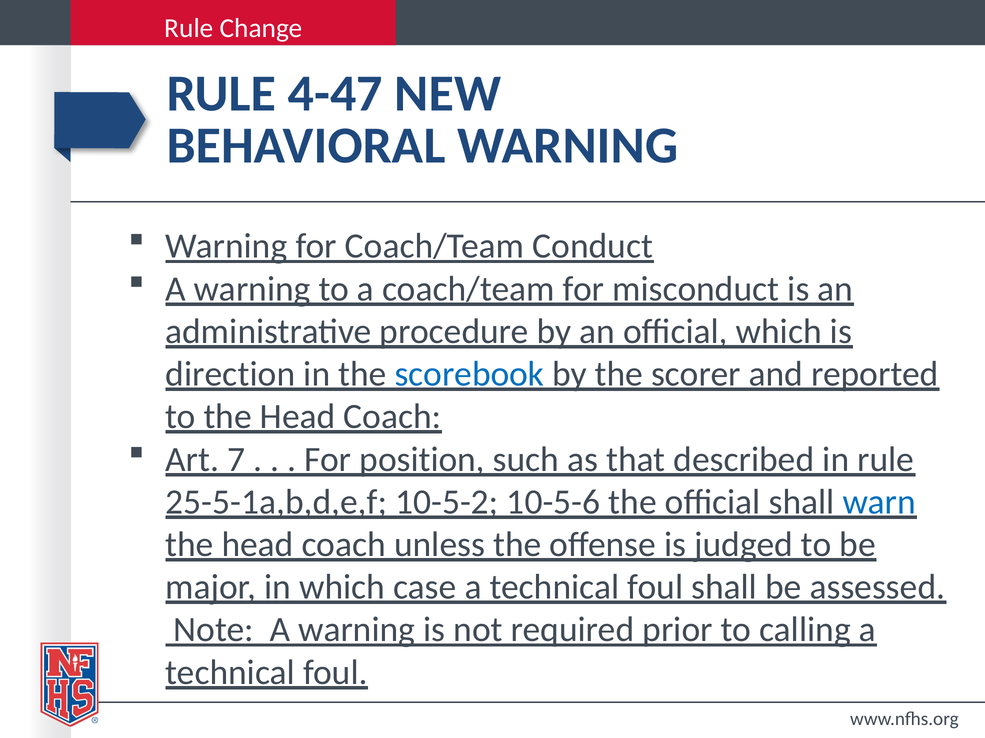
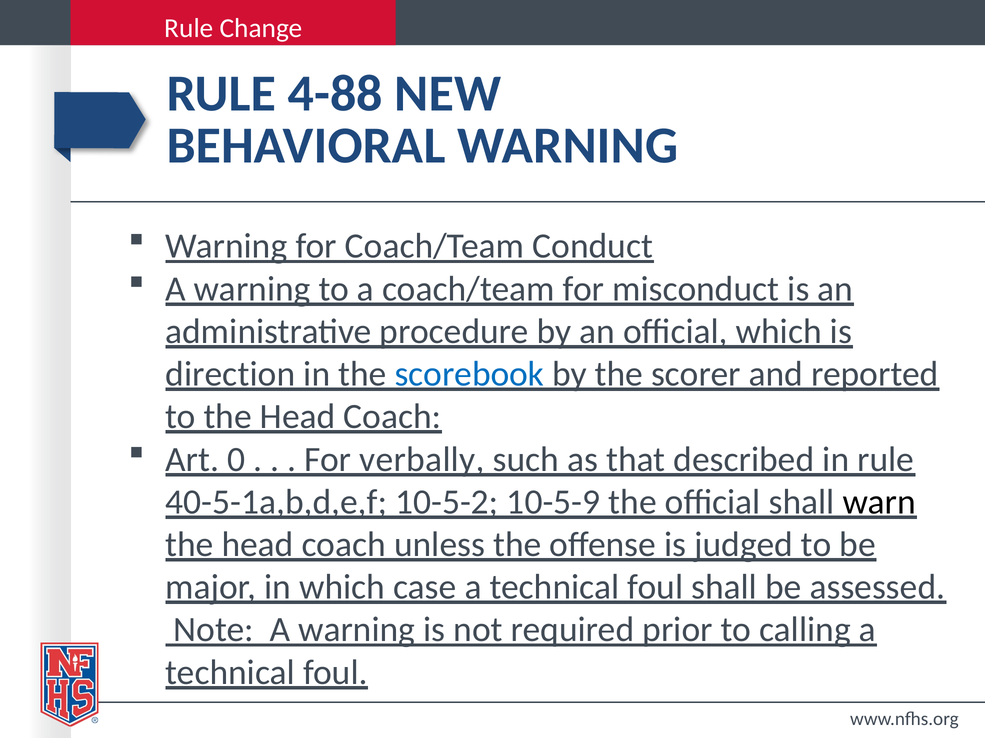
4-47: 4-47 -> 4-88
7: 7 -> 0
position: position -> verbally
25-5-1a,b,d,e,f: 25-5-1a,b,d,e,f -> 40-5-1a,b,d,e,f
10-5-6: 10-5-6 -> 10-5-9
warn colour: blue -> black
